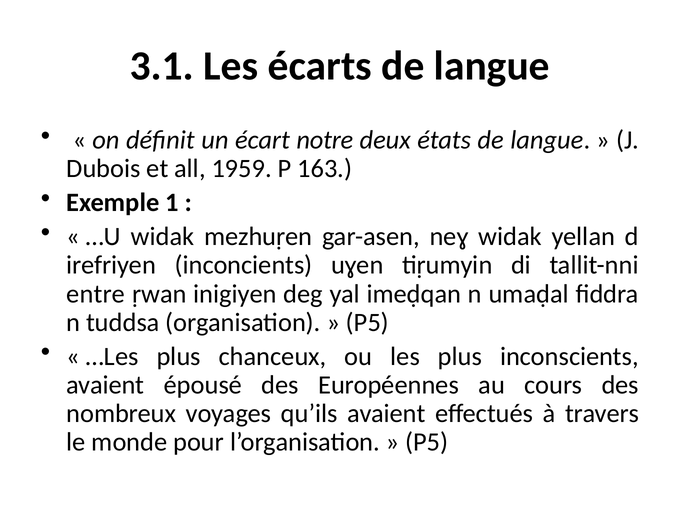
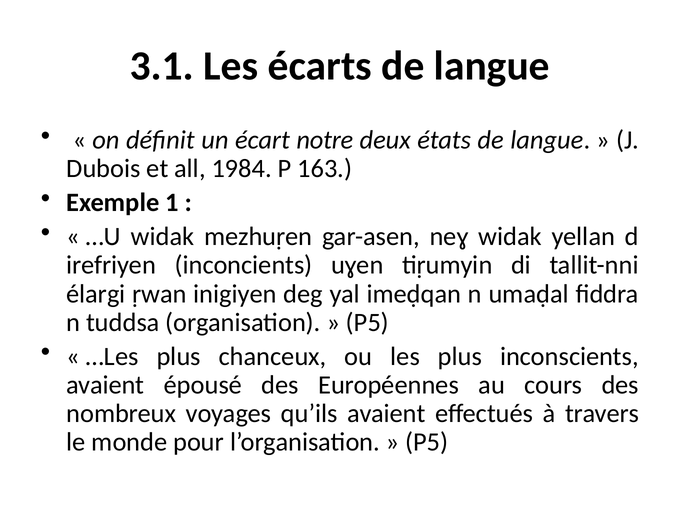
1959: 1959 -> 1984
entre: entre -> élargi
